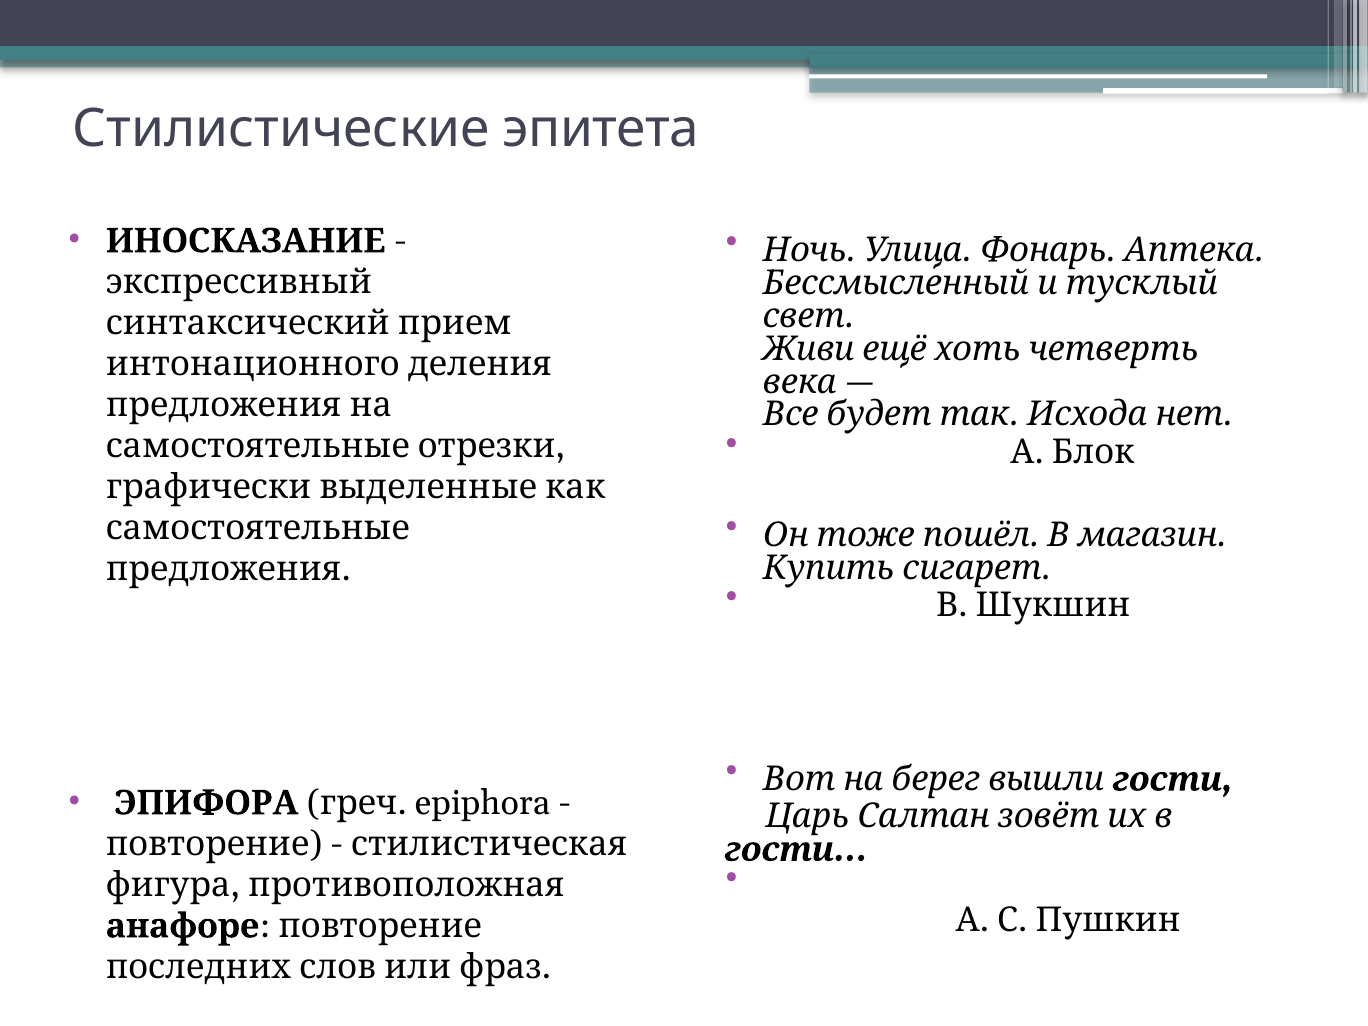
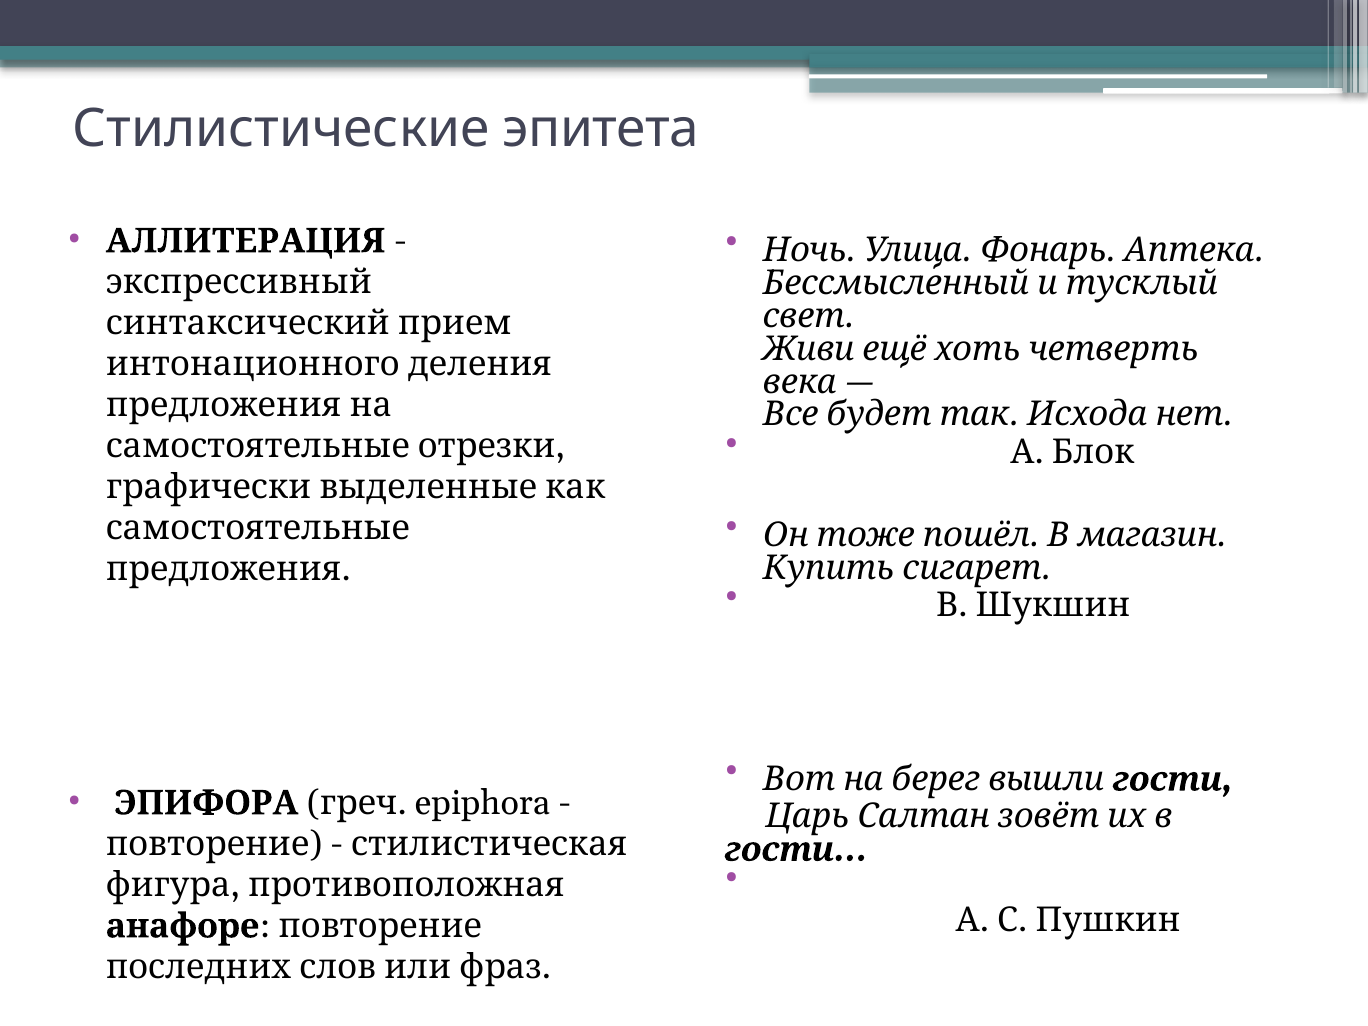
ИНОСКАЗАНИЕ: ИНОСКАЗАНИЕ -> АЛЛИТЕРАЦИЯ
